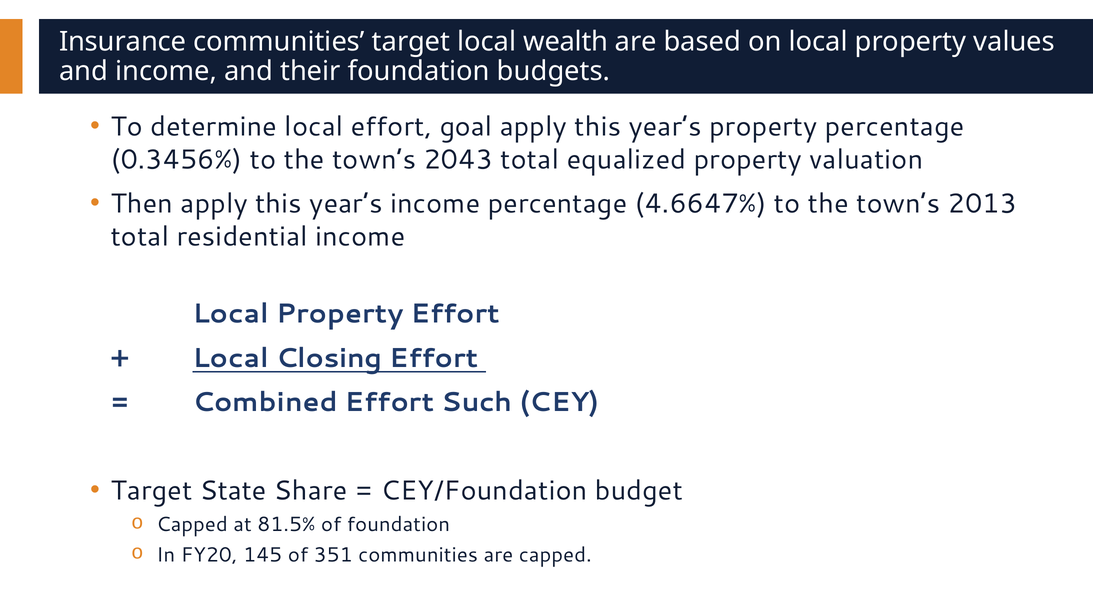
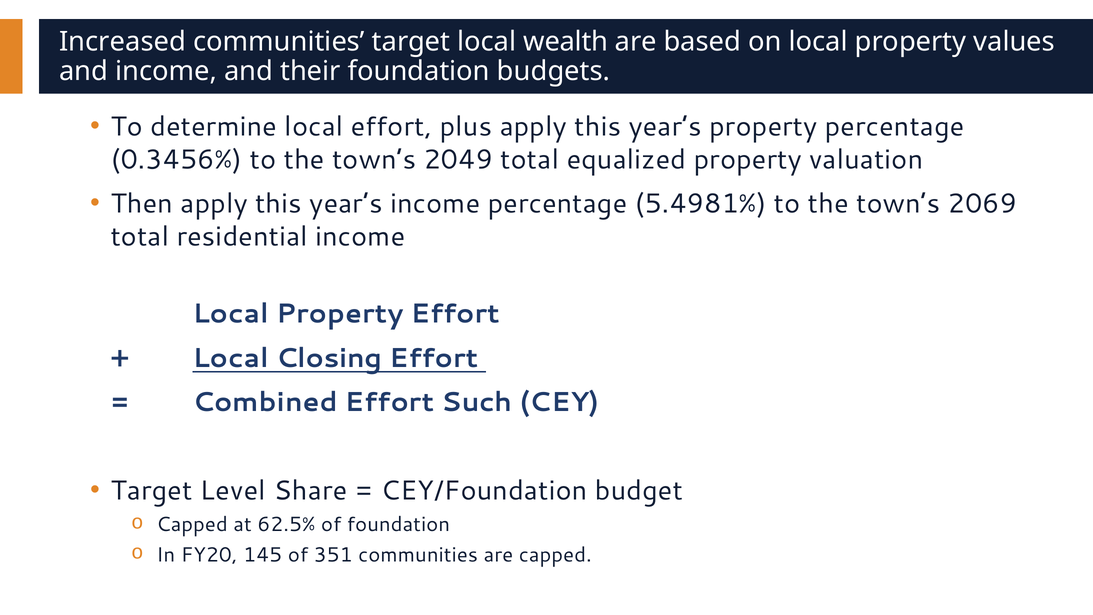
Insurance: Insurance -> Increased
goal: goal -> plus
2043: 2043 -> 2049
4.6647%: 4.6647% -> 5.4981%
2013: 2013 -> 2069
State: State -> Level
81.5%: 81.5% -> 62.5%
